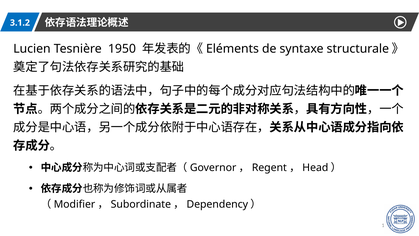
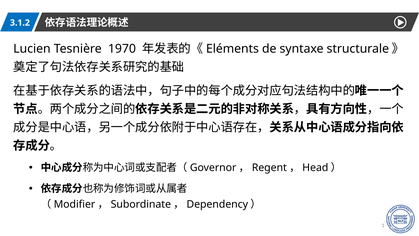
1950: 1950 -> 1970
